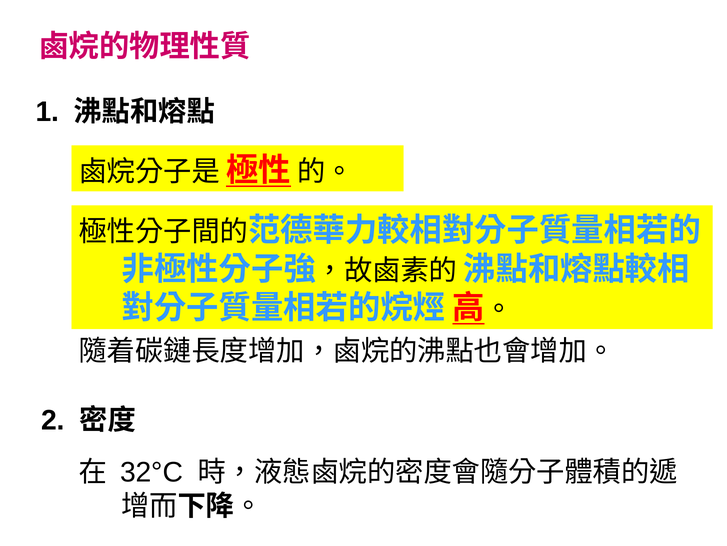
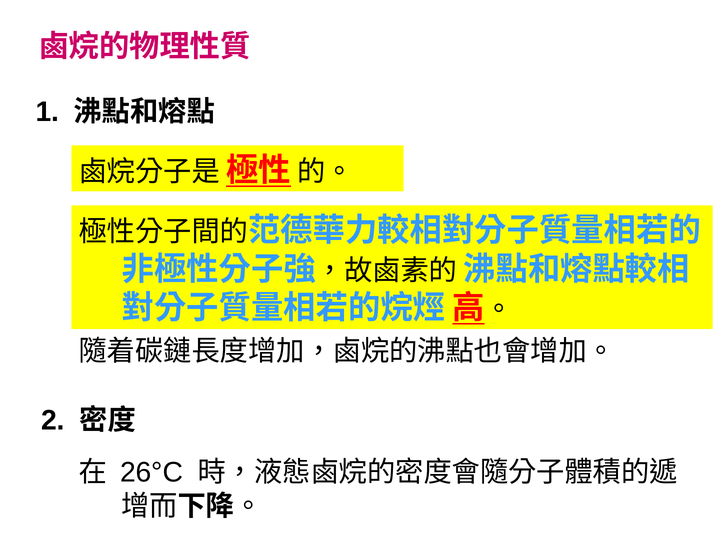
32°C: 32°C -> 26°C
